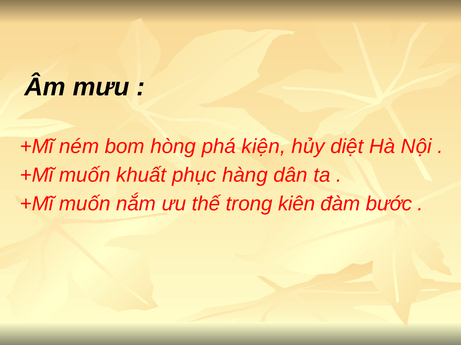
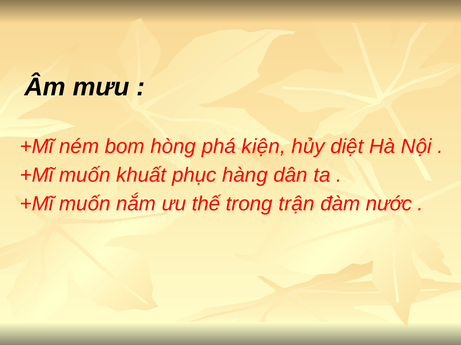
kiên: kiên -> trận
bước: bước -> nước
